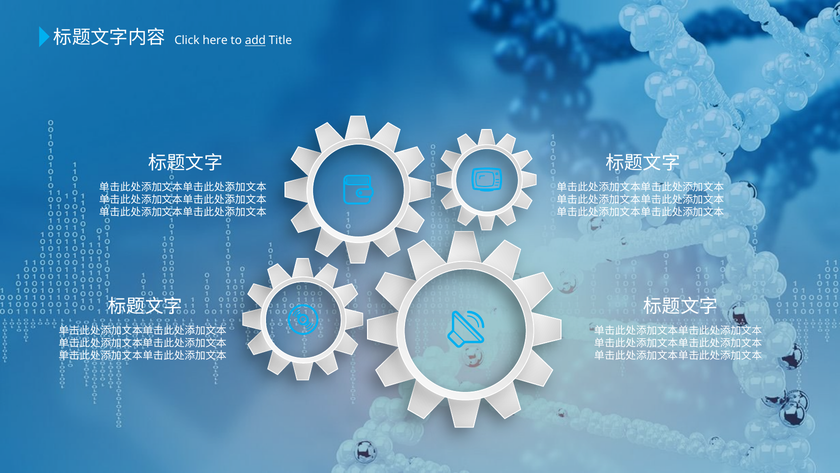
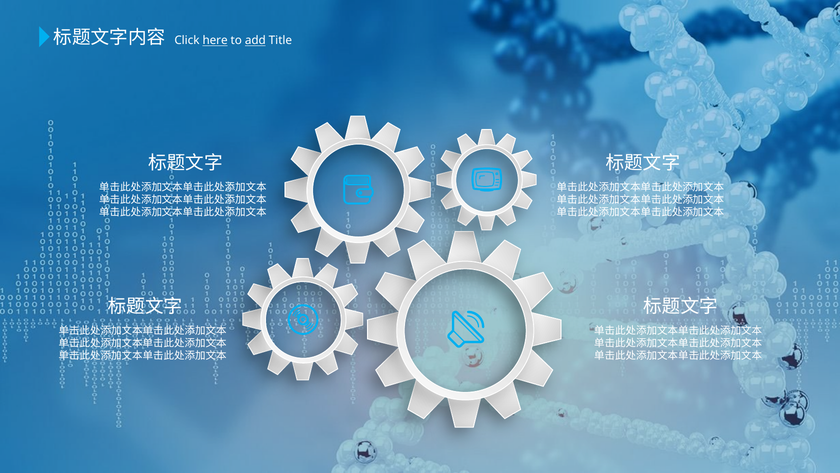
here underline: none -> present
